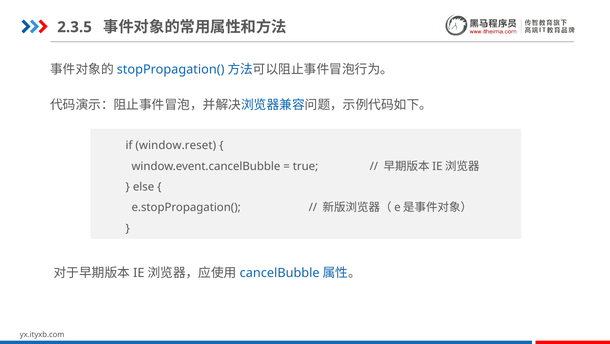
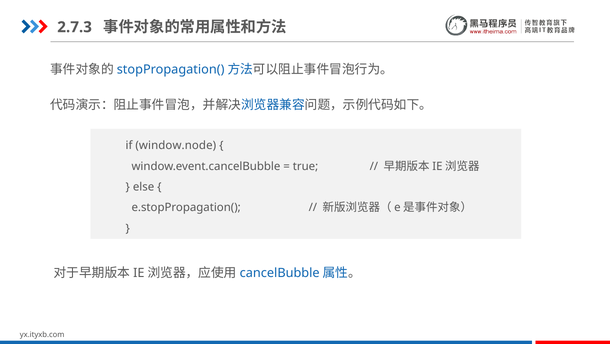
2.3.5: 2.3.5 -> 2.7.3
window.reset: window.reset -> window.node
